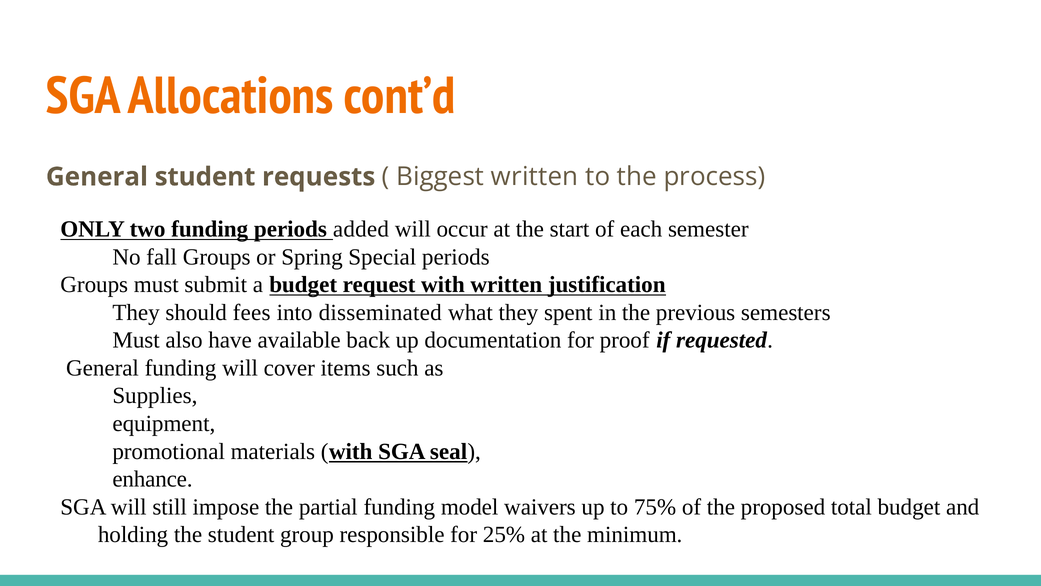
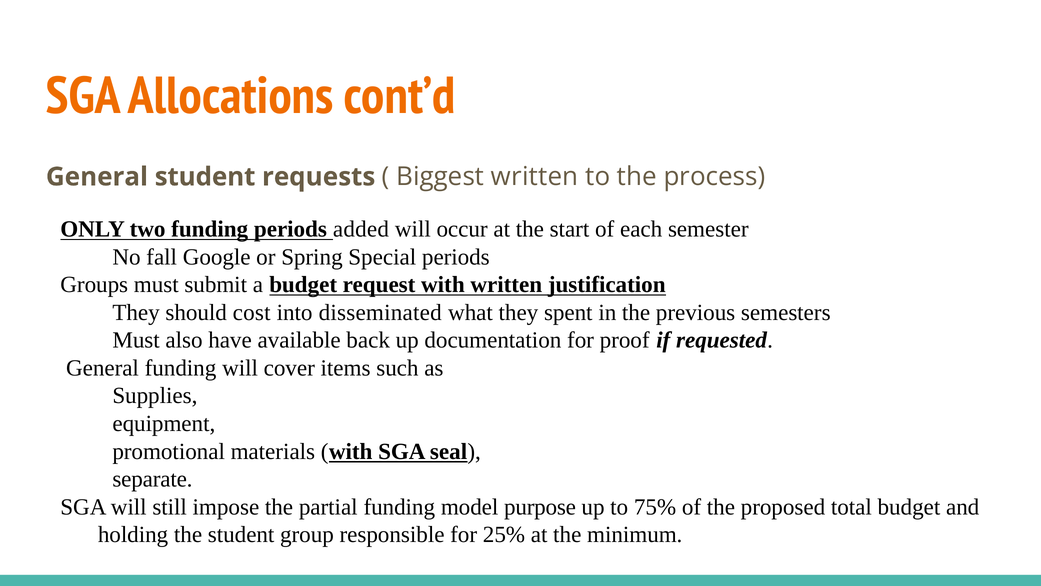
fall Groups: Groups -> Google
fees: fees -> cost
enhance: enhance -> separate
waivers: waivers -> purpose
